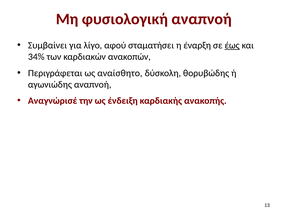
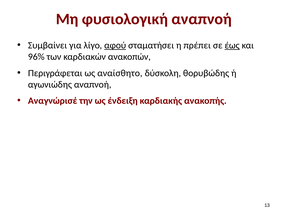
αφού underline: none -> present
έναρξη: έναρξη -> πρέπει
34%: 34% -> 96%
